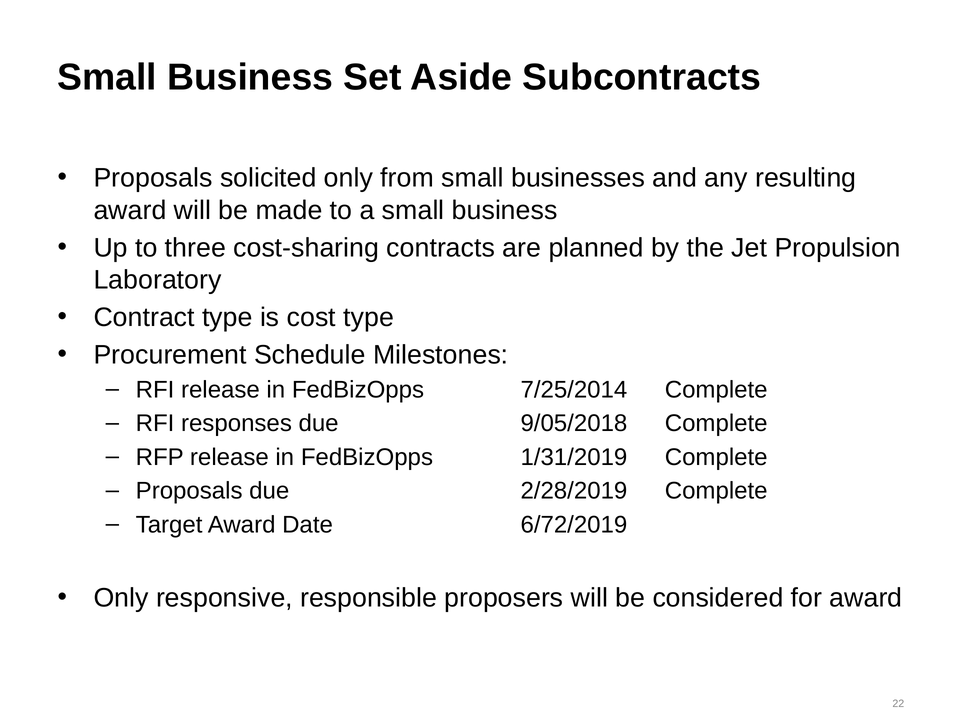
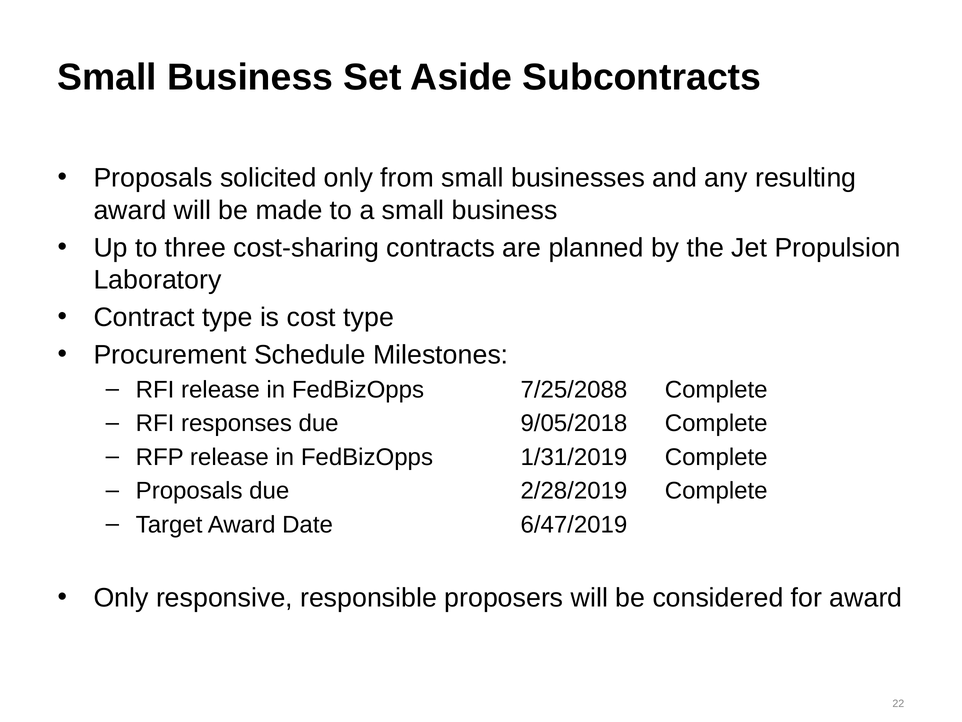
7/25/2014: 7/25/2014 -> 7/25/2088
6/72/2019: 6/72/2019 -> 6/47/2019
